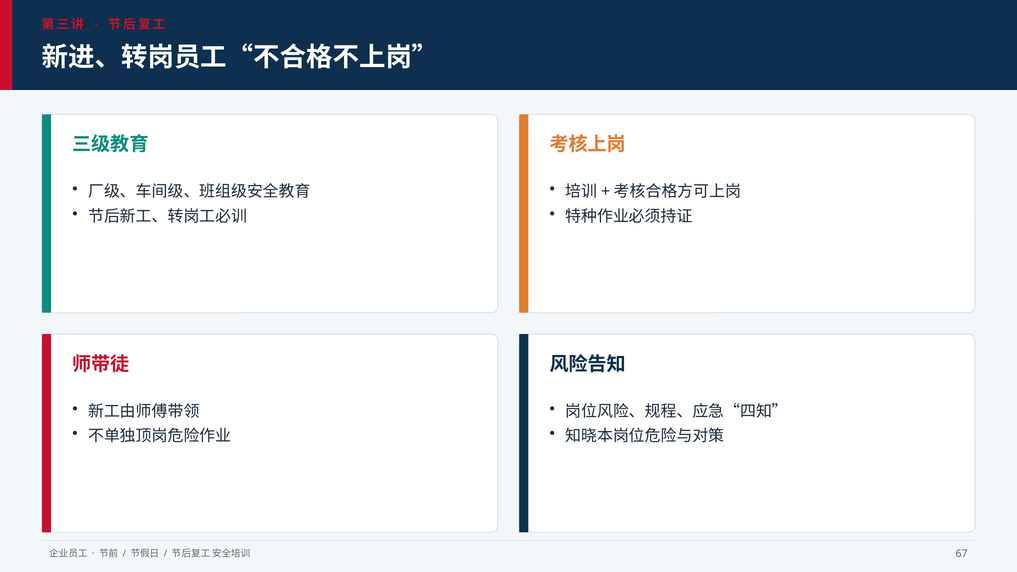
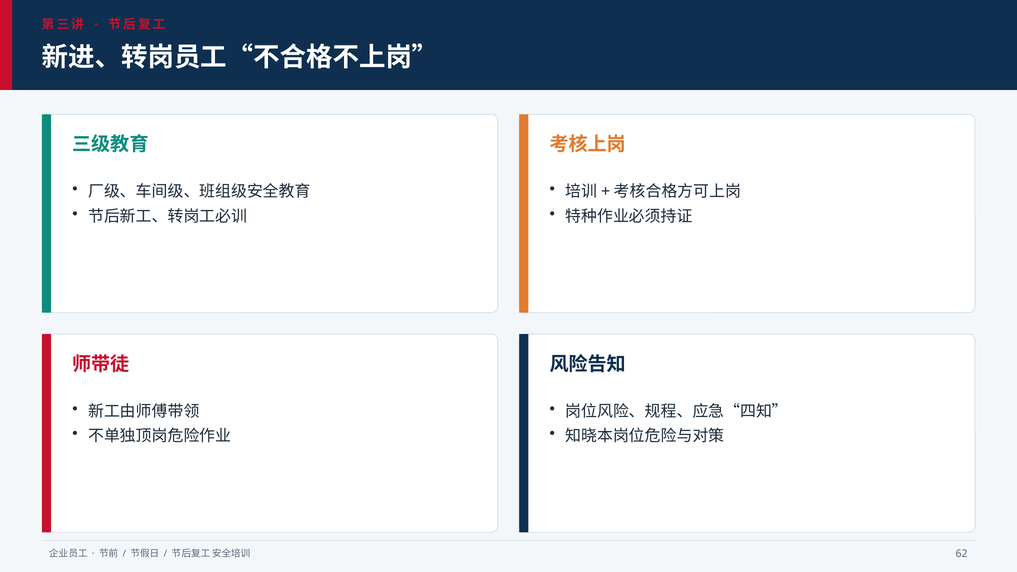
67: 67 -> 62
